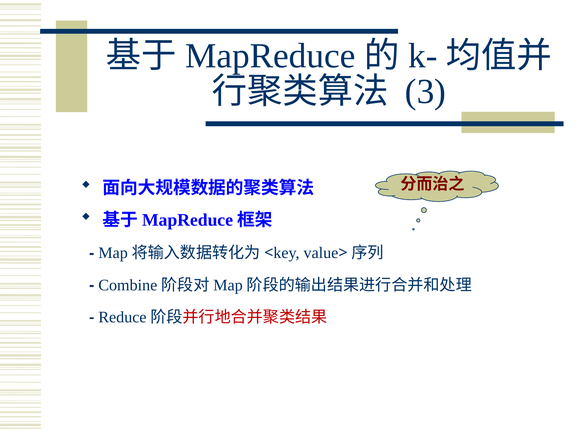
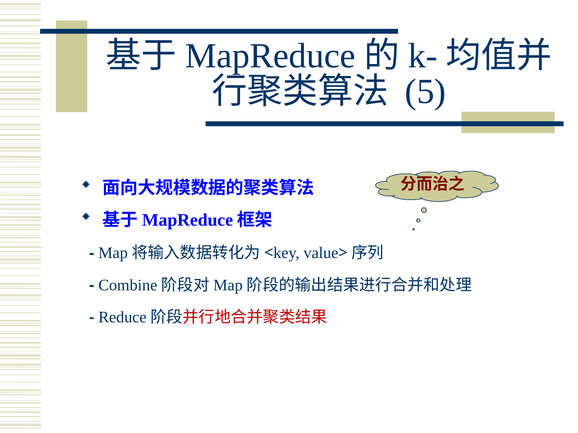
3: 3 -> 5
